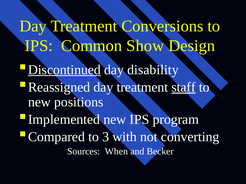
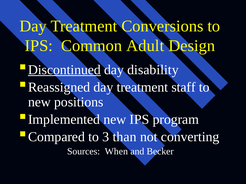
Show: Show -> Adult
staff underline: present -> none
with: with -> than
